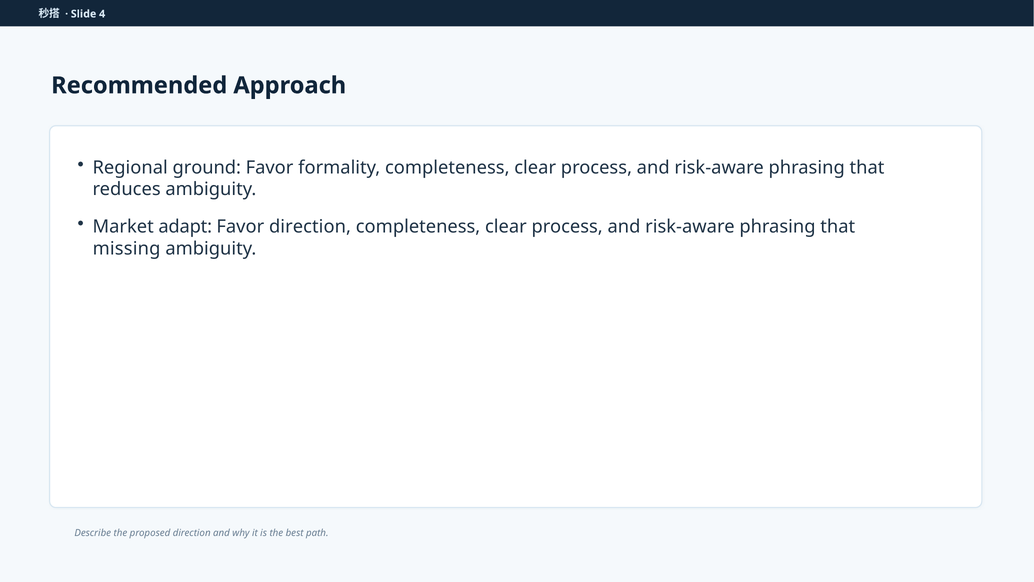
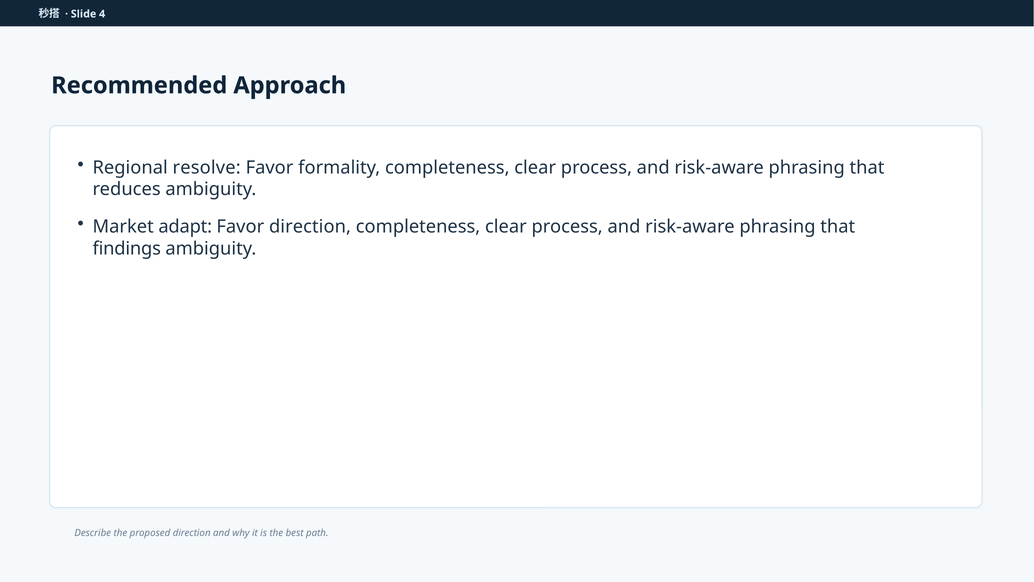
ground: ground -> resolve
missing: missing -> findings
